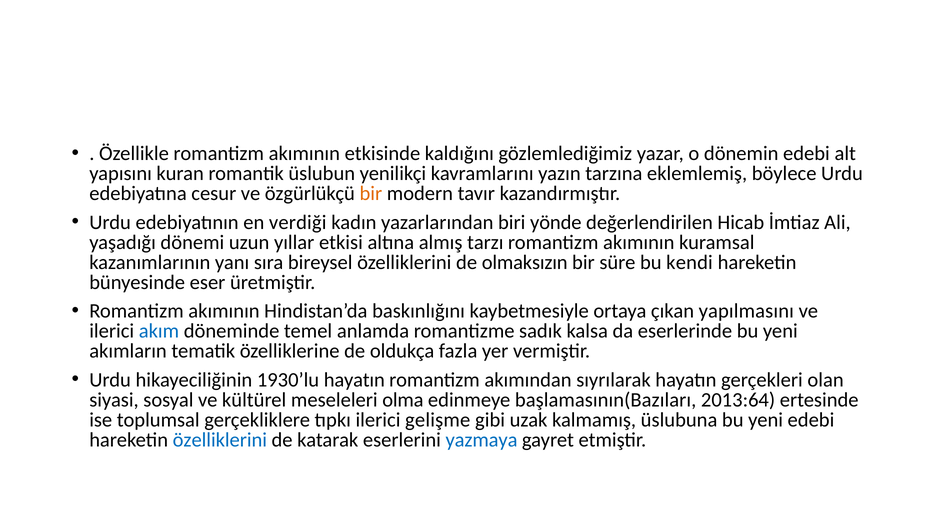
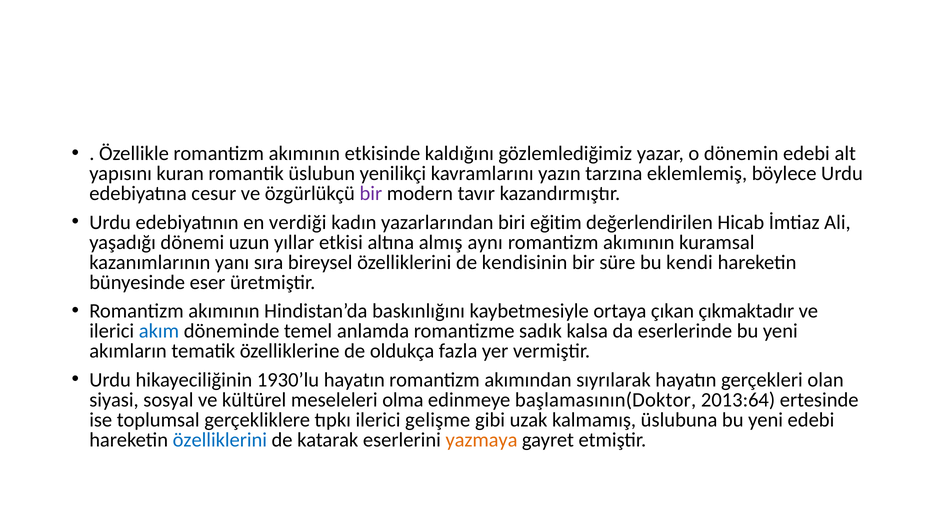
bir at (371, 193) colour: orange -> purple
yönde: yönde -> eğitim
tarzı: tarzı -> aynı
olmaksızın: olmaksızın -> kendisinin
yapılmasını: yapılmasını -> çıkmaktadır
başlamasının(Bazıları: başlamasının(Bazıları -> başlamasının(Doktor
yazmaya colour: blue -> orange
